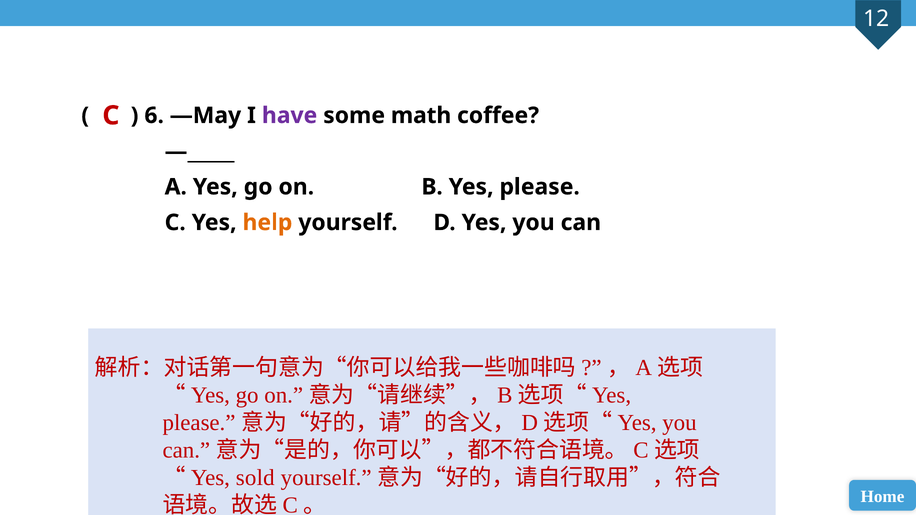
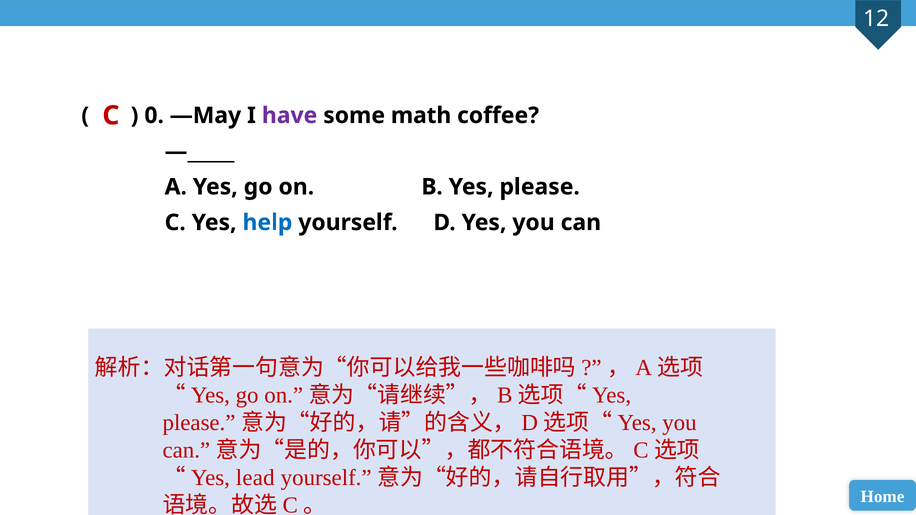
6: 6 -> 0
help colour: orange -> blue
sold: sold -> lead
